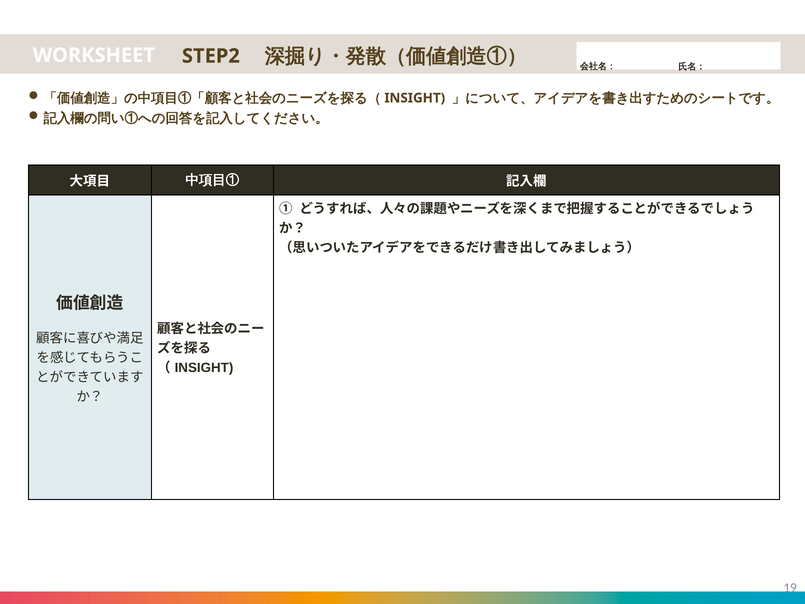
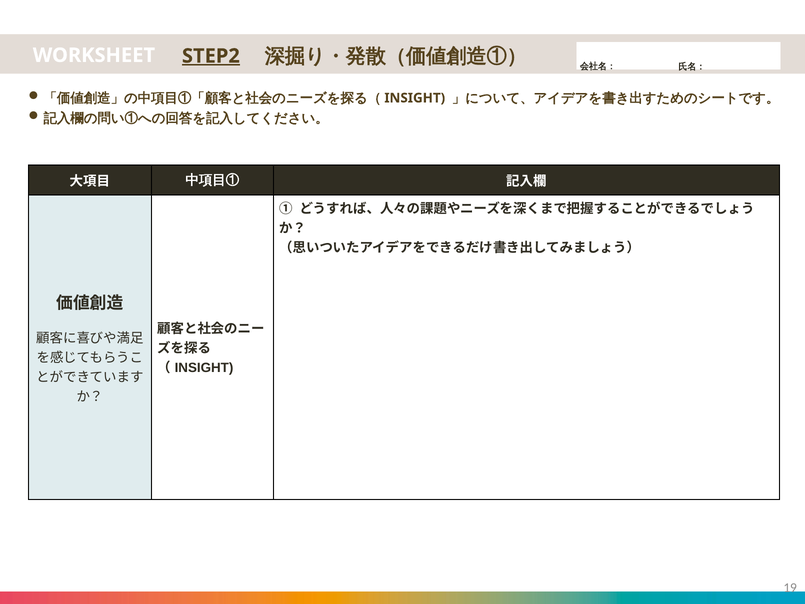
STEP2 underline: none -> present
